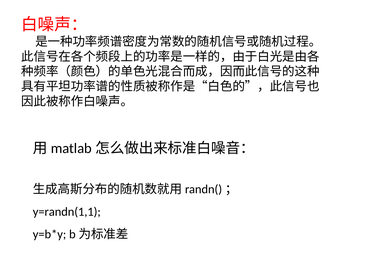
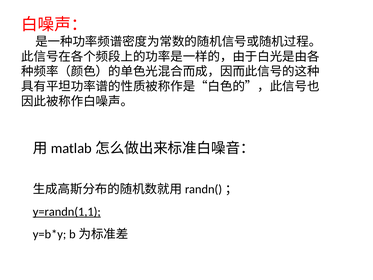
y=randn(1,1 underline: none -> present
